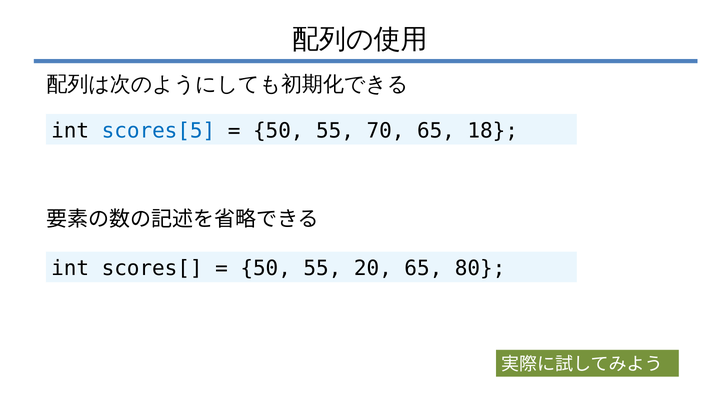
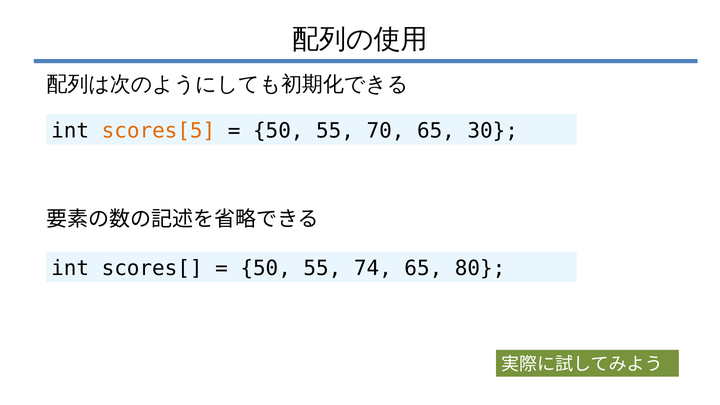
scores[5 colour: blue -> orange
18: 18 -> 30
20: 20 -> 74
